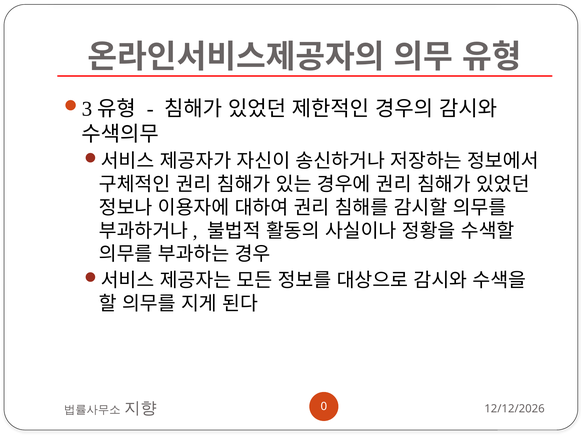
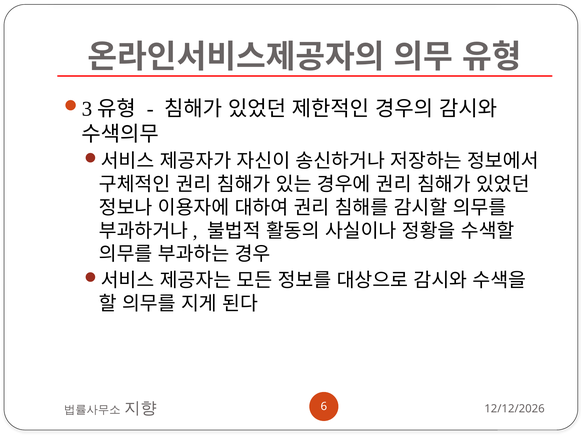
0: 0 -> 6
